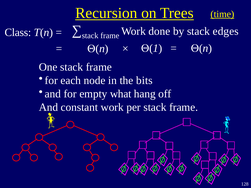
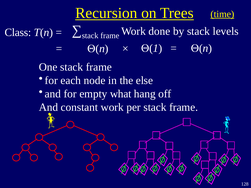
edges: edges -> levels
bits: bits -> else
